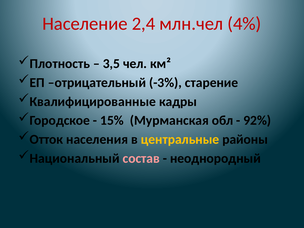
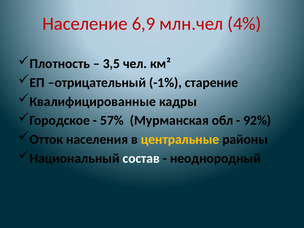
2,4: 2,4 -> 6,9
-3%: -3% -> -1%
15%: 15% -> 57%
состав colour: pink -> white
